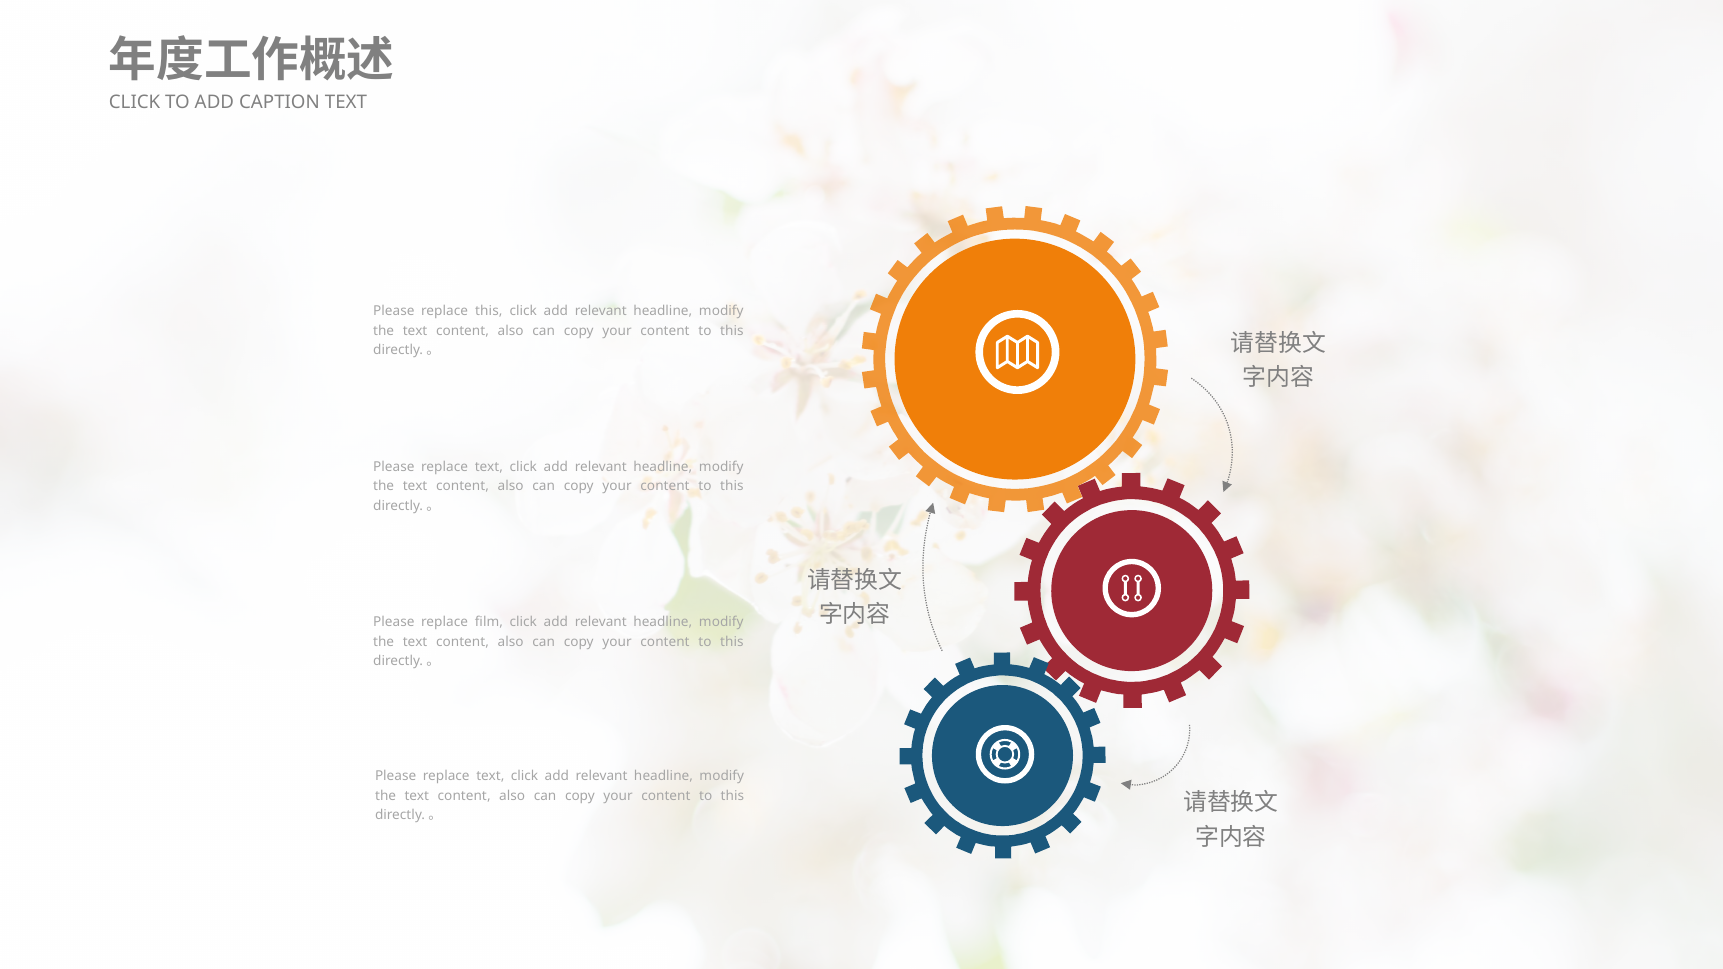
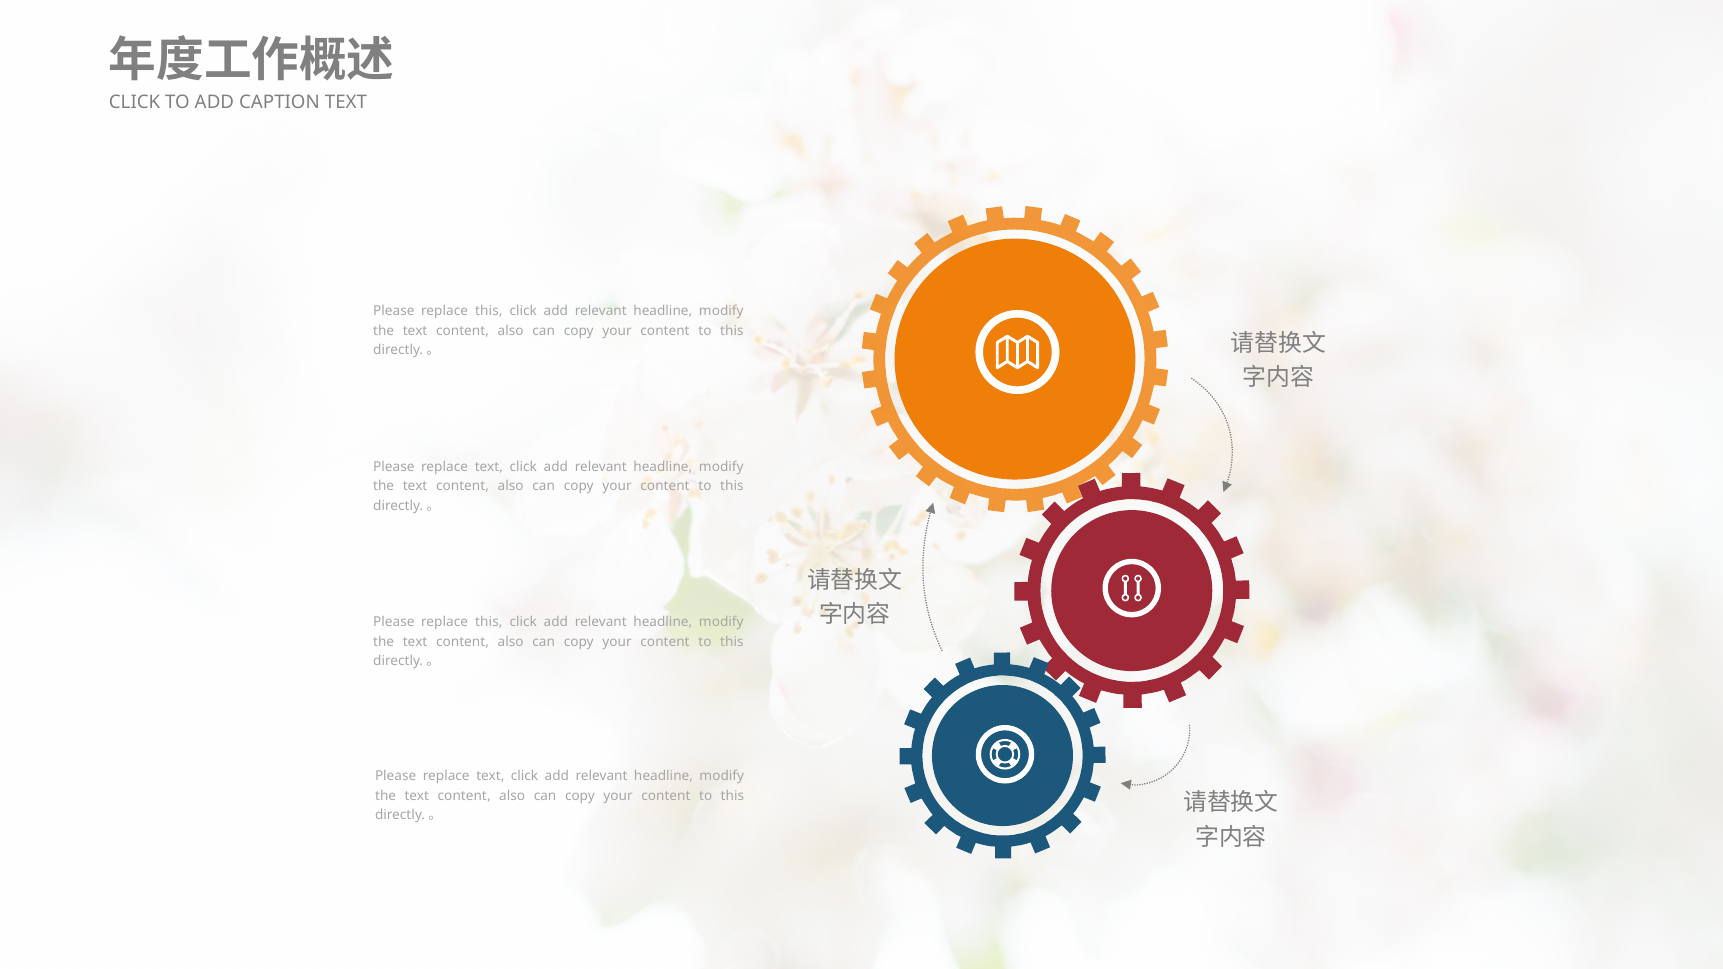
film at (489, 622): film -> this
